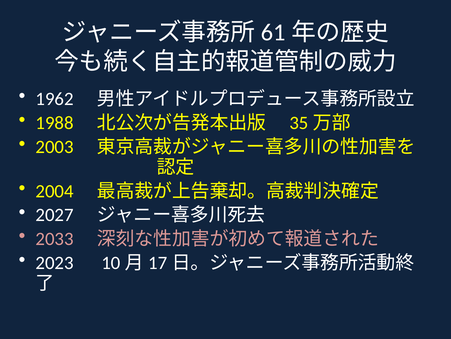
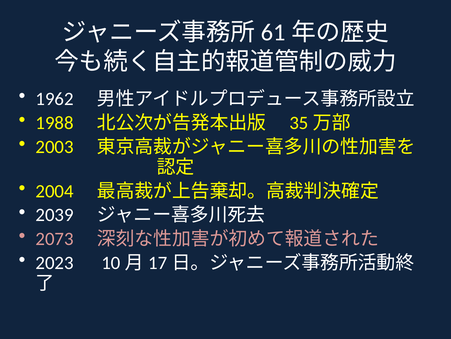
2027: 2027 -> 2039
2033: 2033 -> 2073
